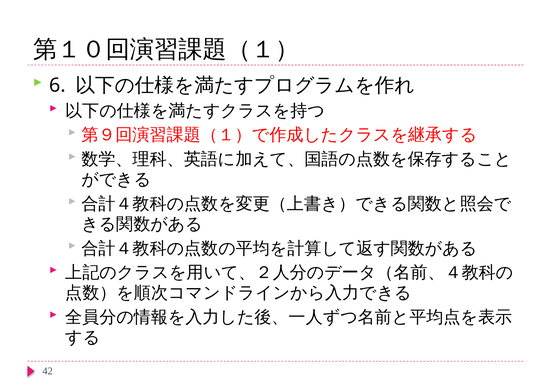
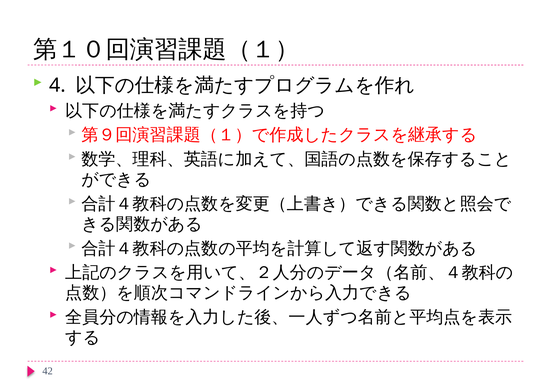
6: 6 -> 4
